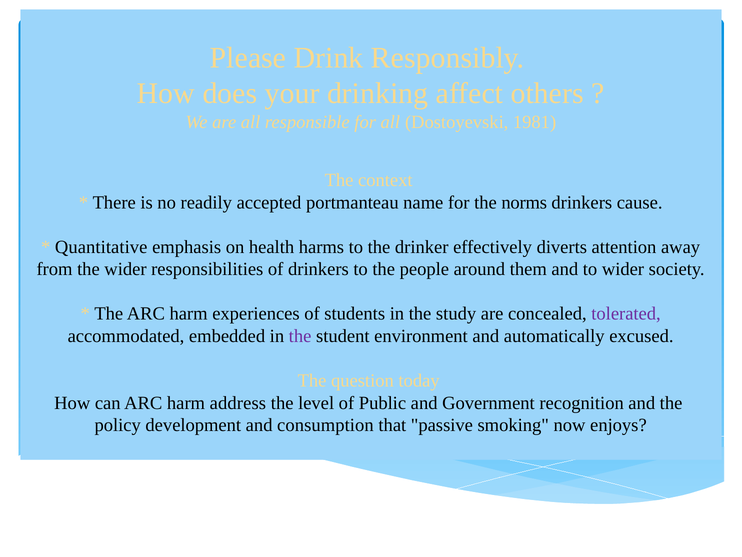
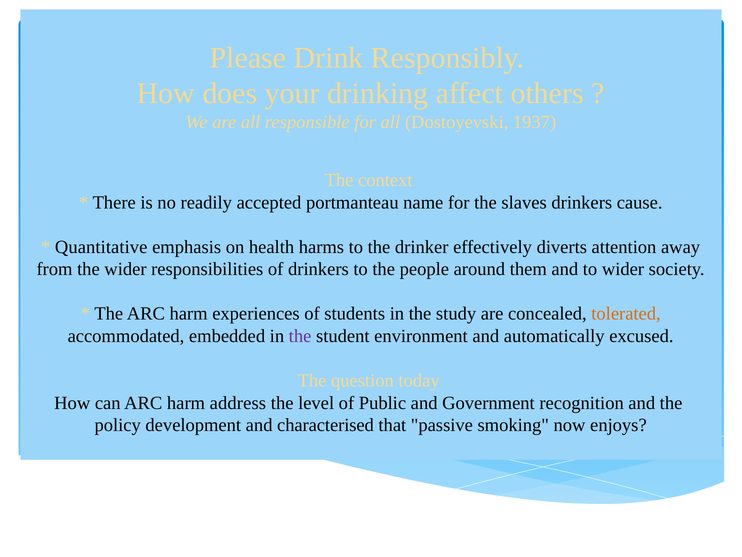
1981: 1981 -> 1937
norms: norms -> slaves
tolerated colour: purple -> orange
consumption: consumption -> characterised
